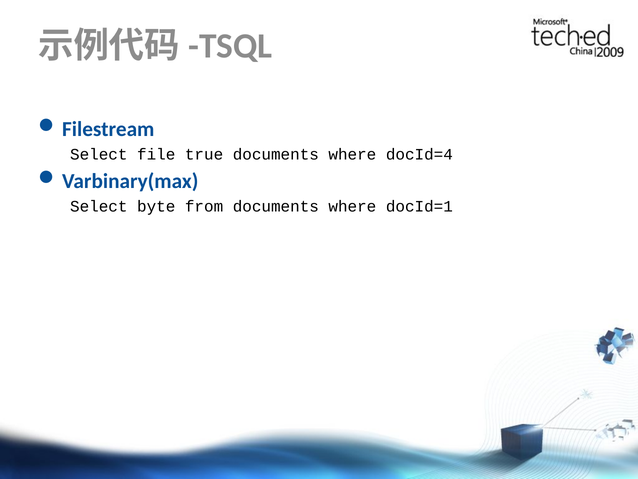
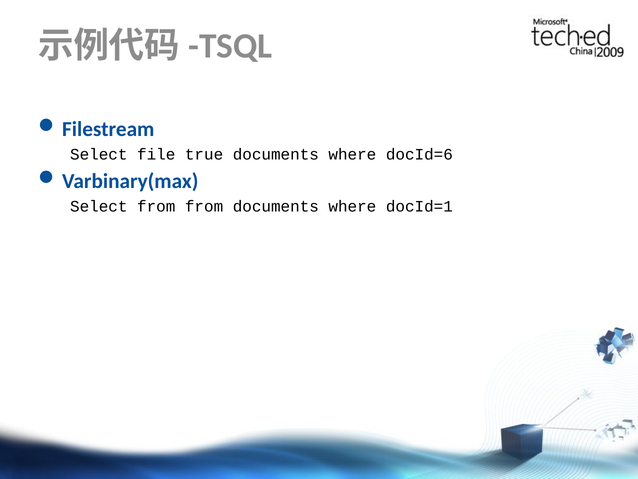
docId=4: docId=4 -> docId=6
Select byte: byte -> from
